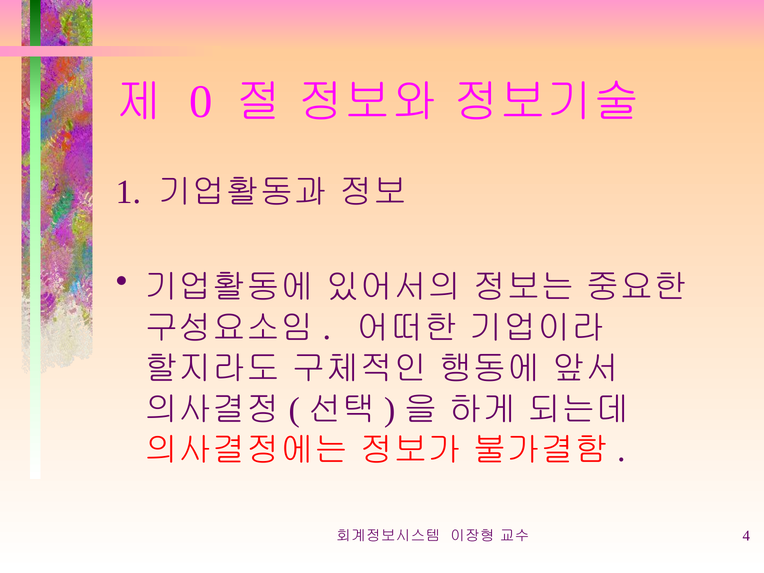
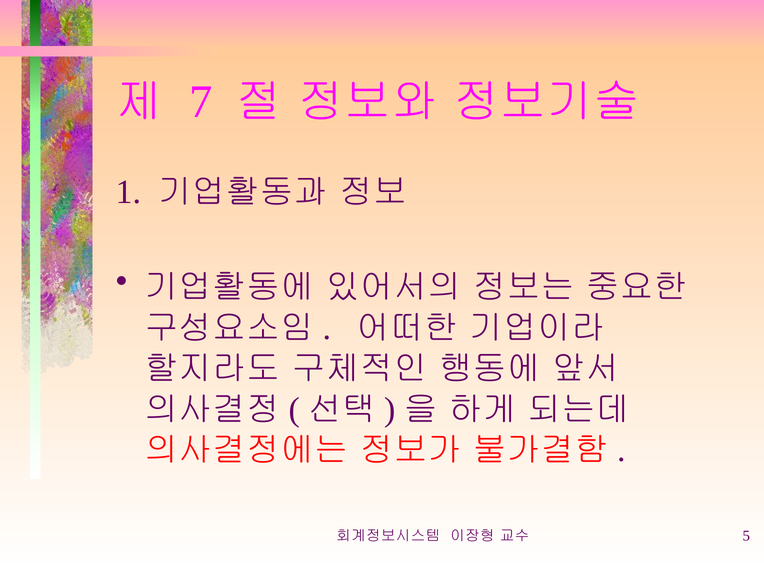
0: 0 -> 7
4: 4 -> 5
